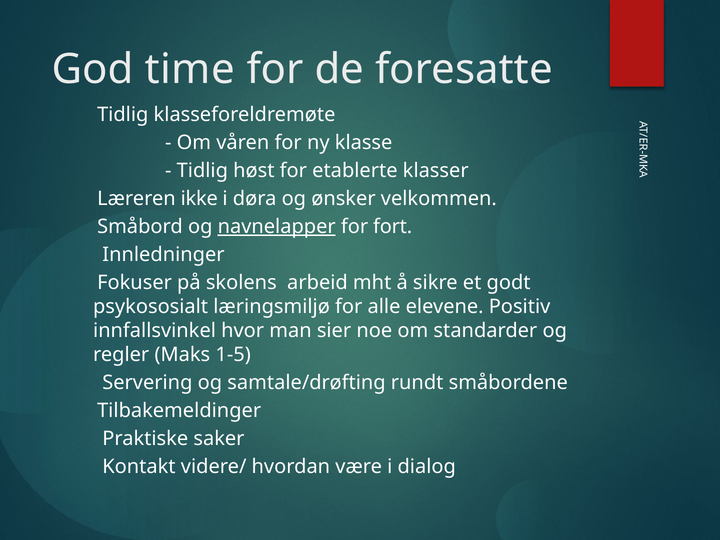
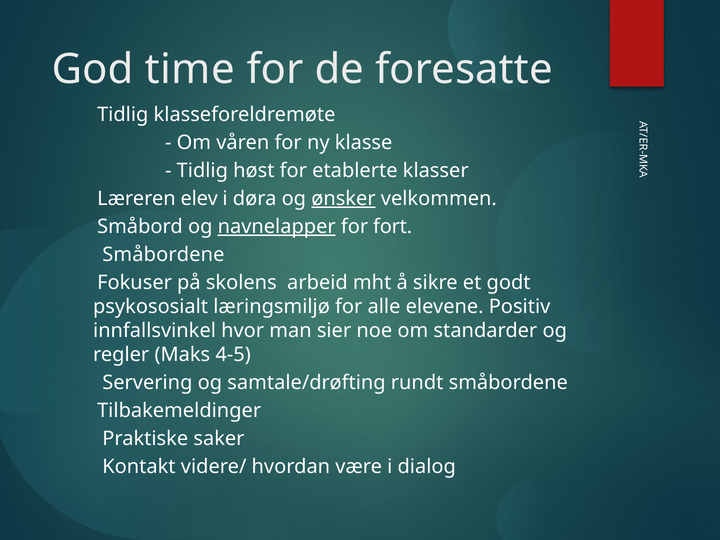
ikke: ikke -> elev
ønsker underline: none -> present
Innledninger at (163, 255): Innledninger -> Småbordene
1-5: 1-5 -> 4-5
